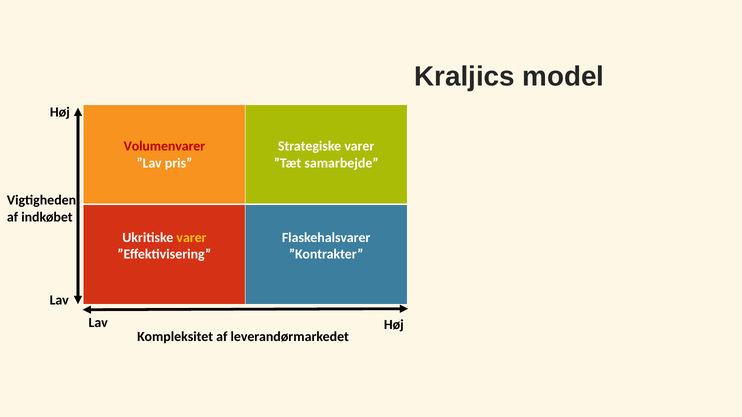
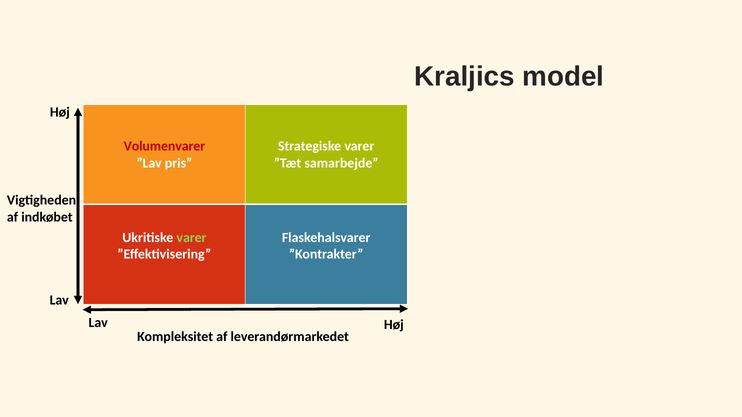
varer at (192, 238) colour: yellow -> light green
